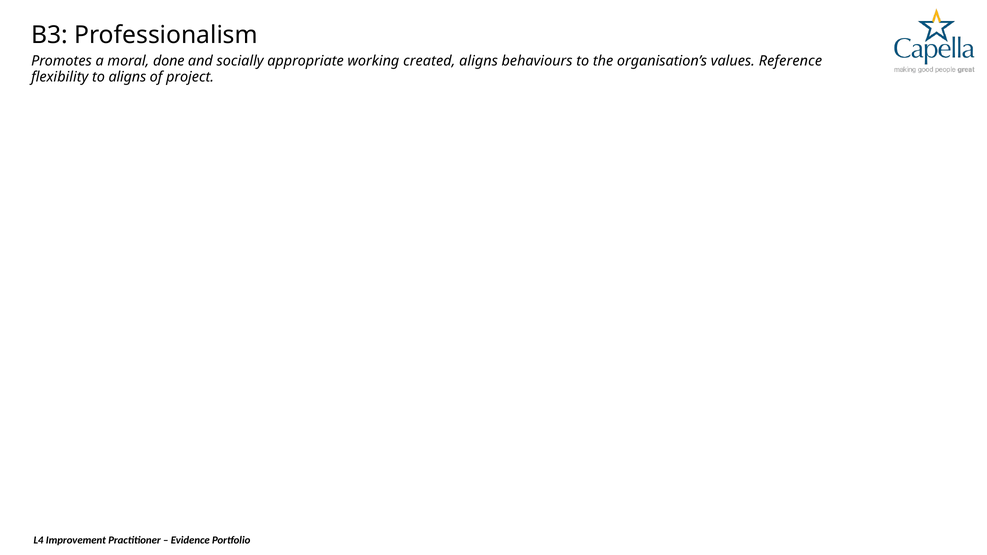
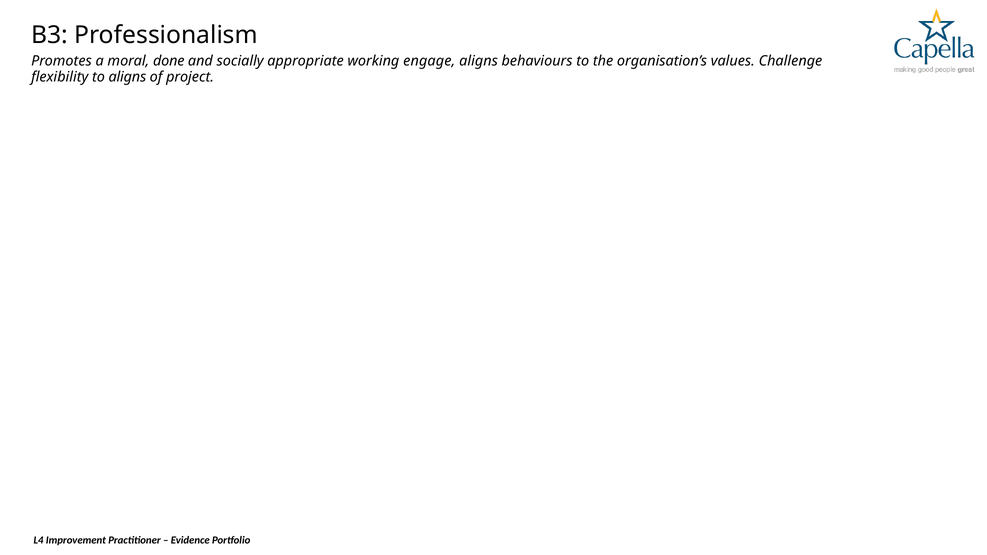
created: created -> engage
Reference: Reference -> Challenge
